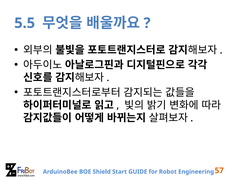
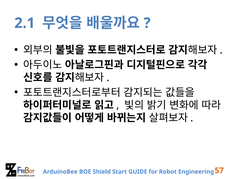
5.5: 5.5 -> 2.1
